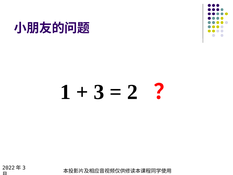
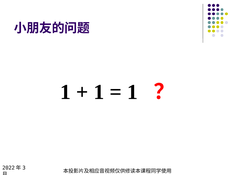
3 at (99, 92): 3 -> 1
2 at (132, 92): 2 -> 1
